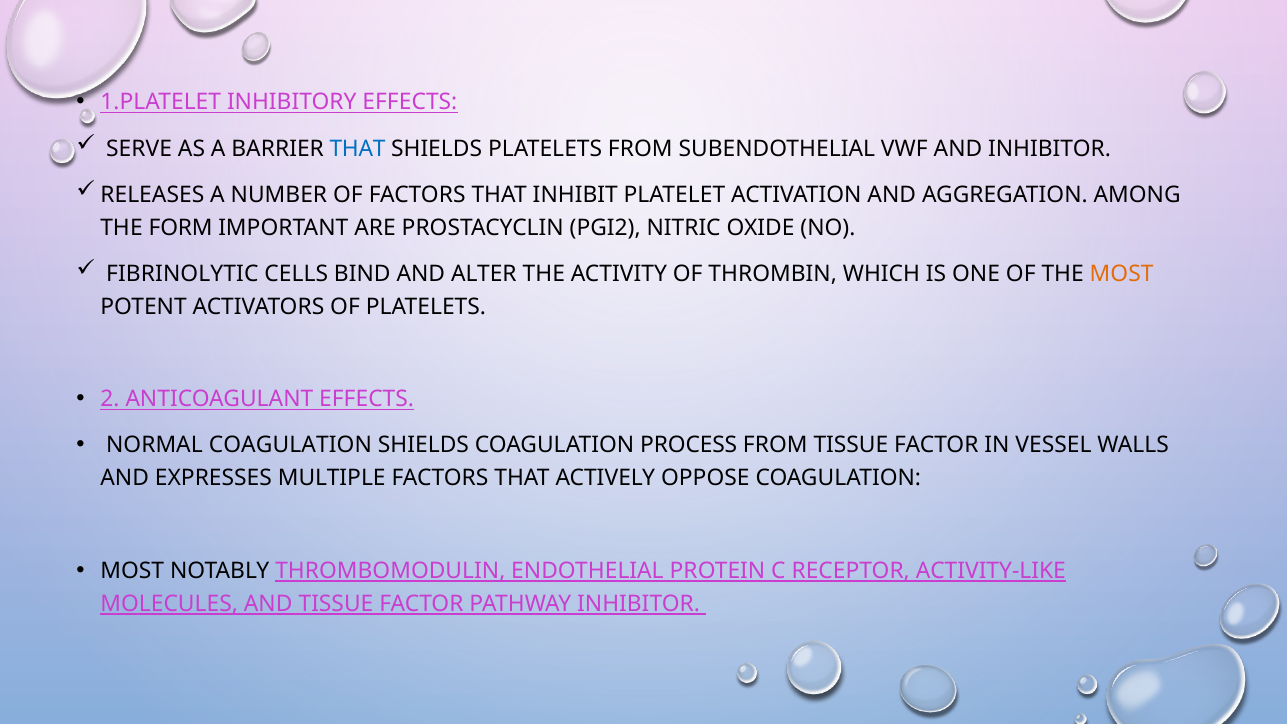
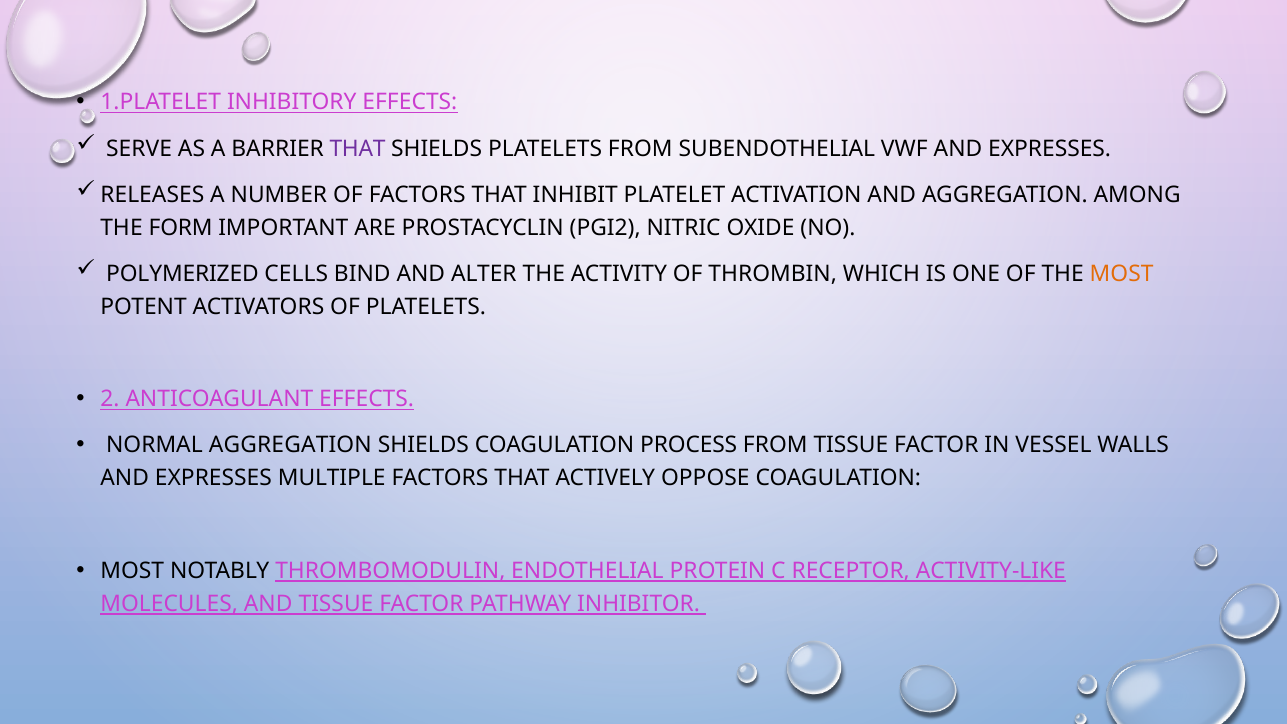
THAT at (358, 148) colour: blue -> purple
VWF AND INHIBITOR: INHIBITOR -> EXPRESSES
FIBRINOLYTIC: FIBRINOLYTIC -> POLYMERIZED
NORMAL COAGULATION: COAGULATION -> AGGREGATION
